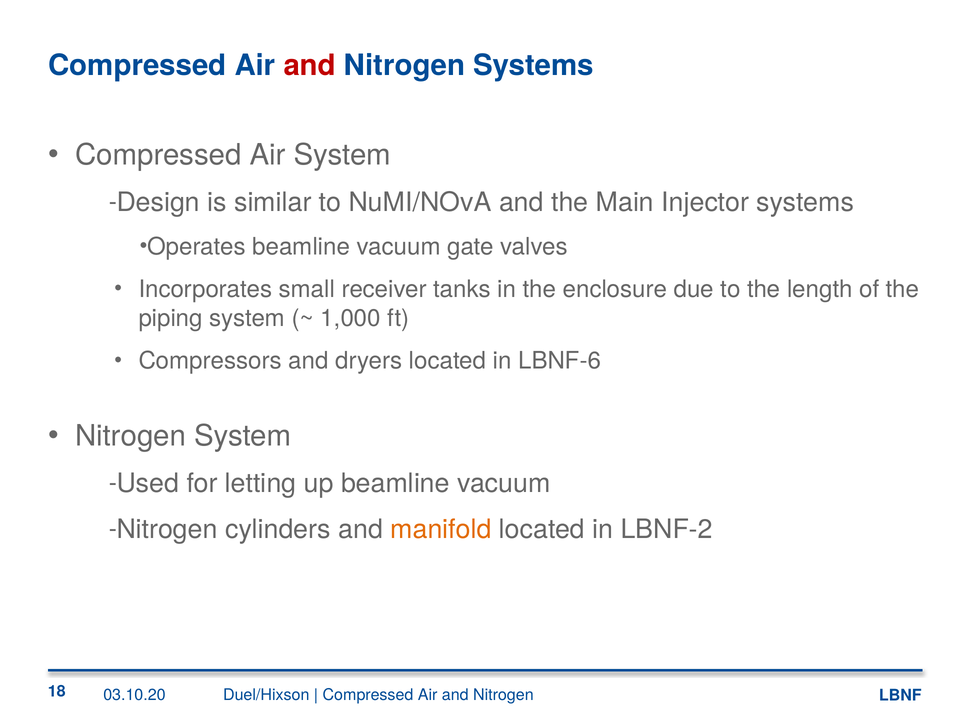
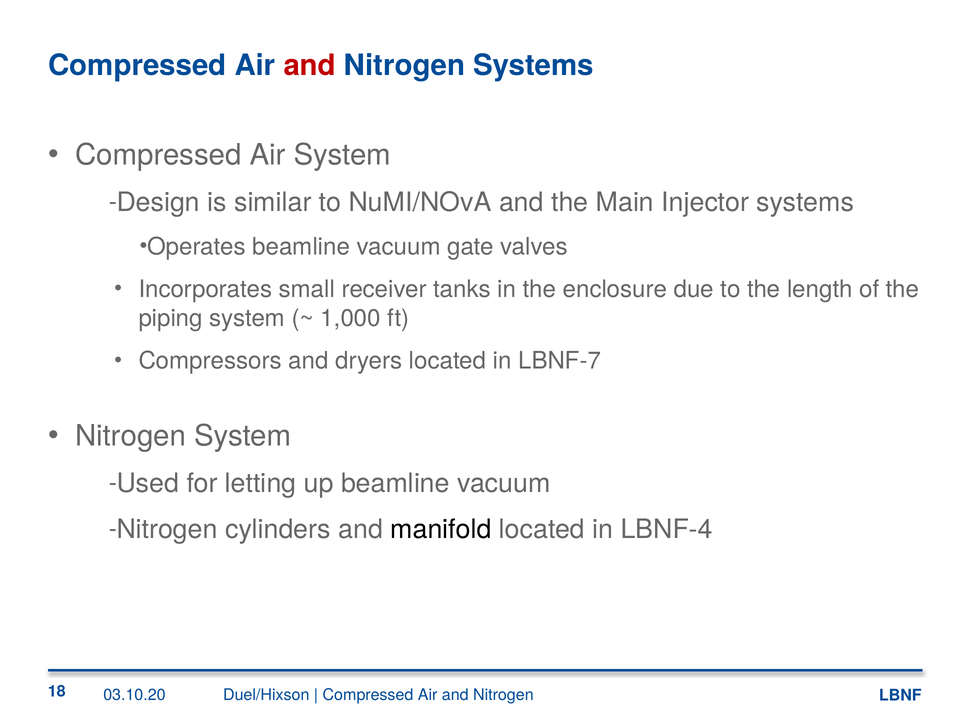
LBNF-6: LBNF-6 -> LBNF-7
manifold colour: orange -> black
LBNF-2: LBNF-2 -> LBNF-4
